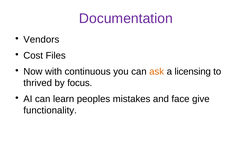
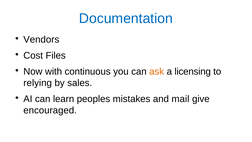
Documentation colour: purple -> blue
thrived: thrived -> relying
focus: focus -> sales
face: face -> mail
functionality: functionality -> encouraged
